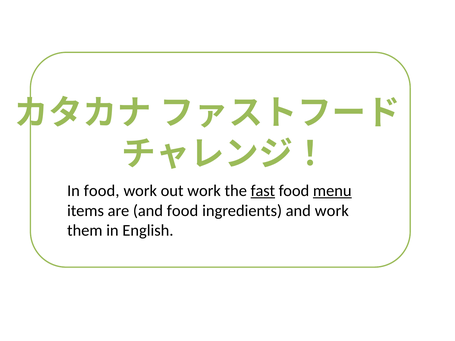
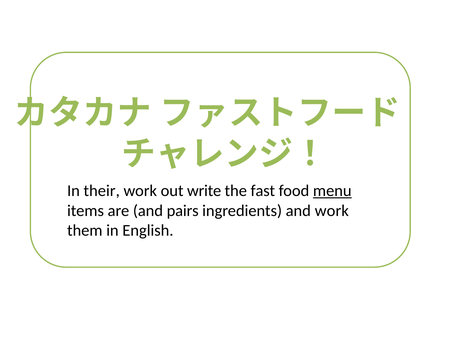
In food: food -> their
out work: work -> write
fast underline: present -> none
and food: food -> pairs
